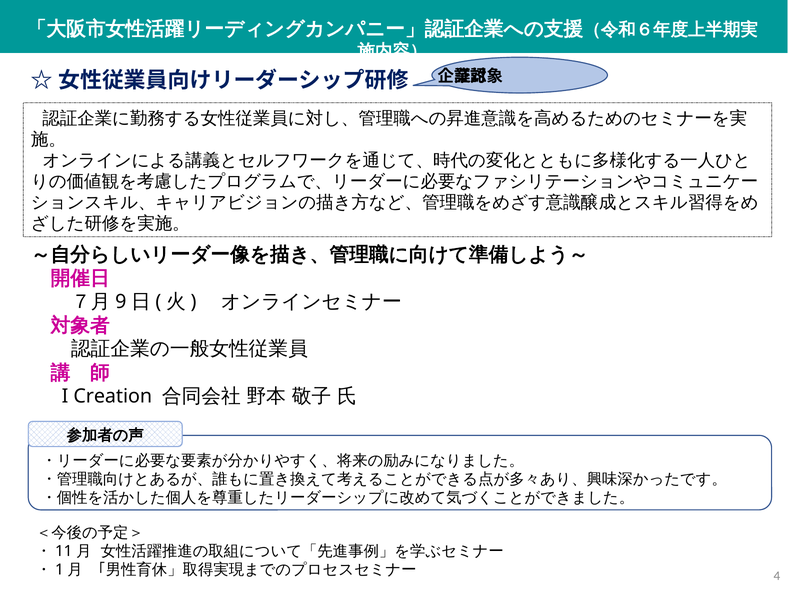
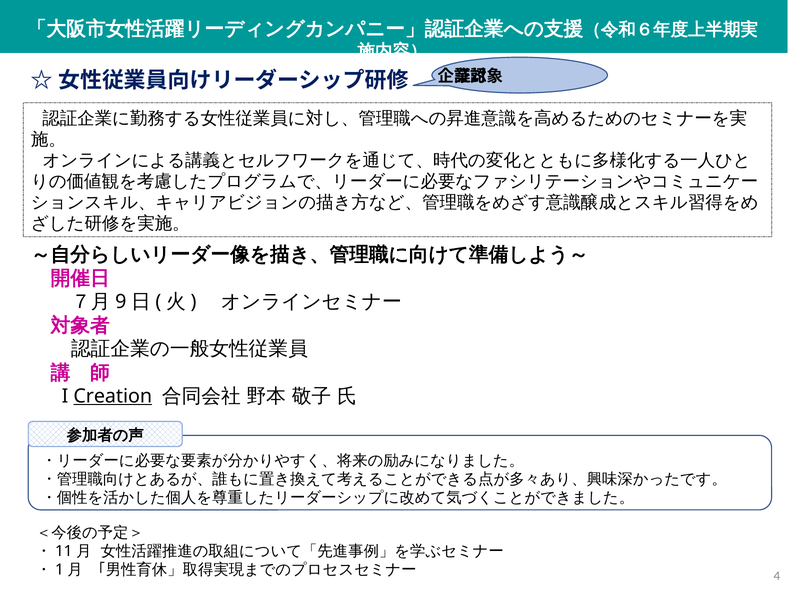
Creation underline: none -> present
